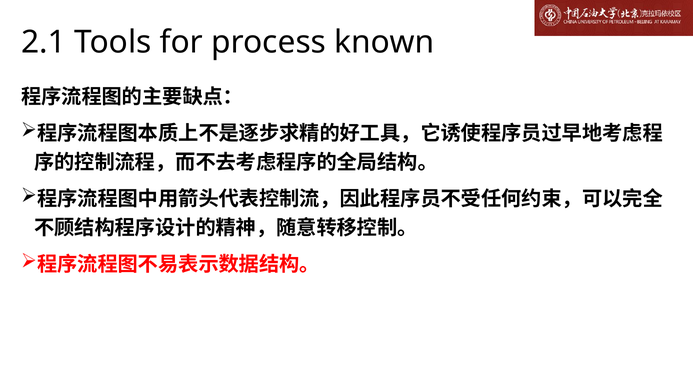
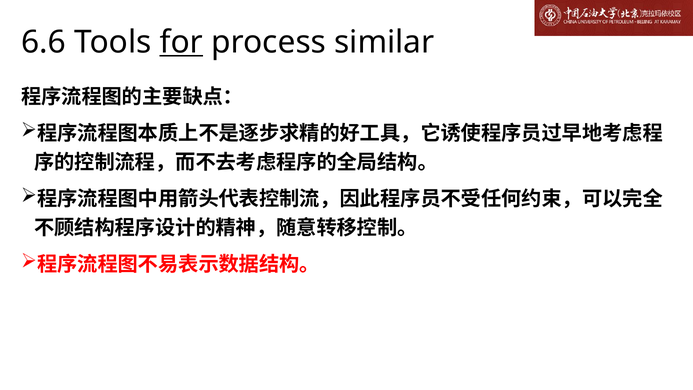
2.1: 2.1 -> 6.6
for underline: none -> present
known: known -> similar
